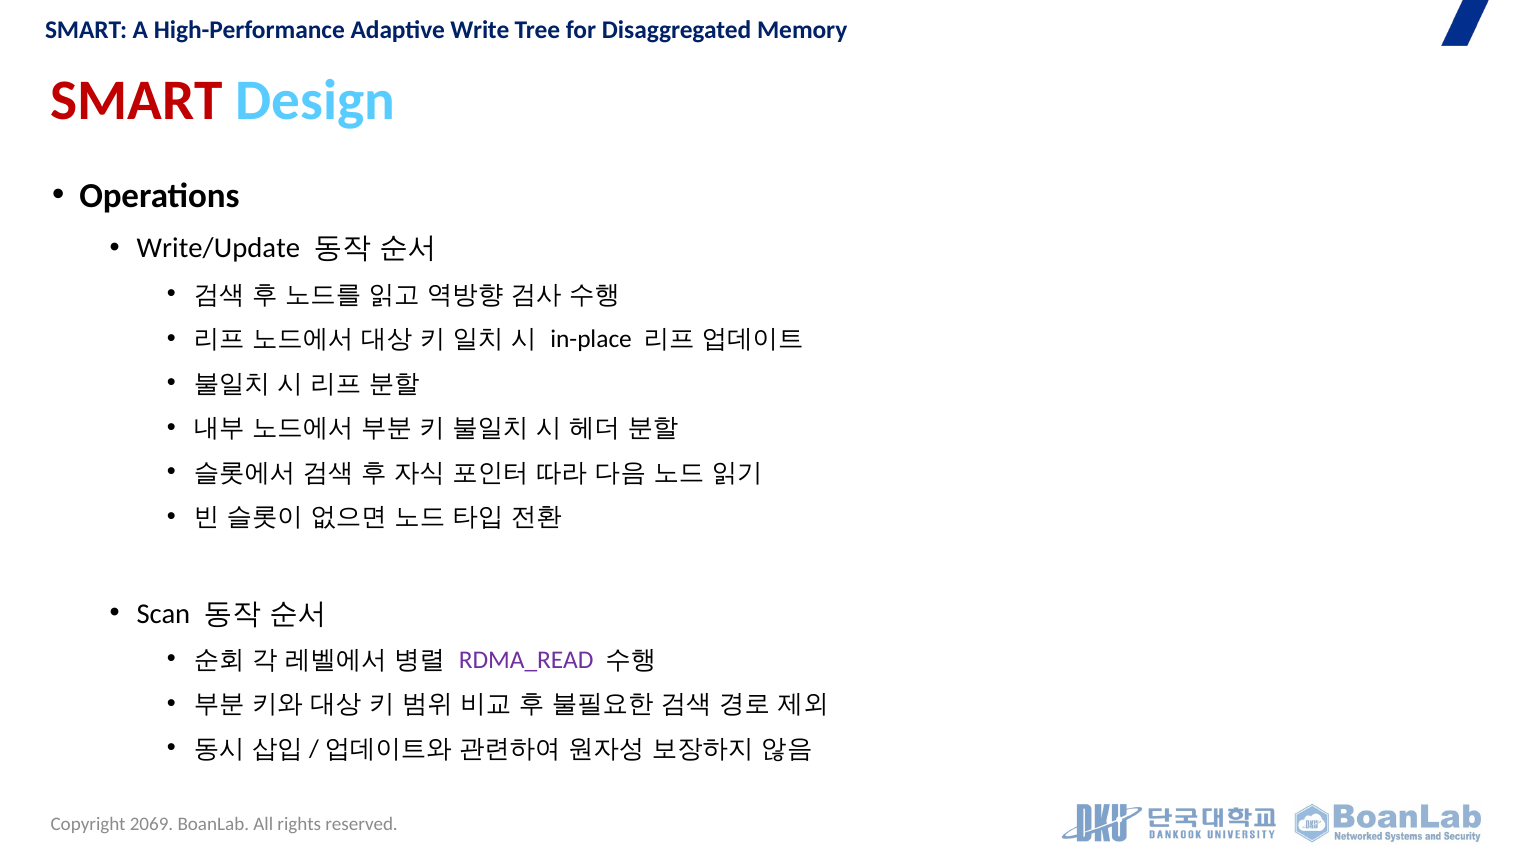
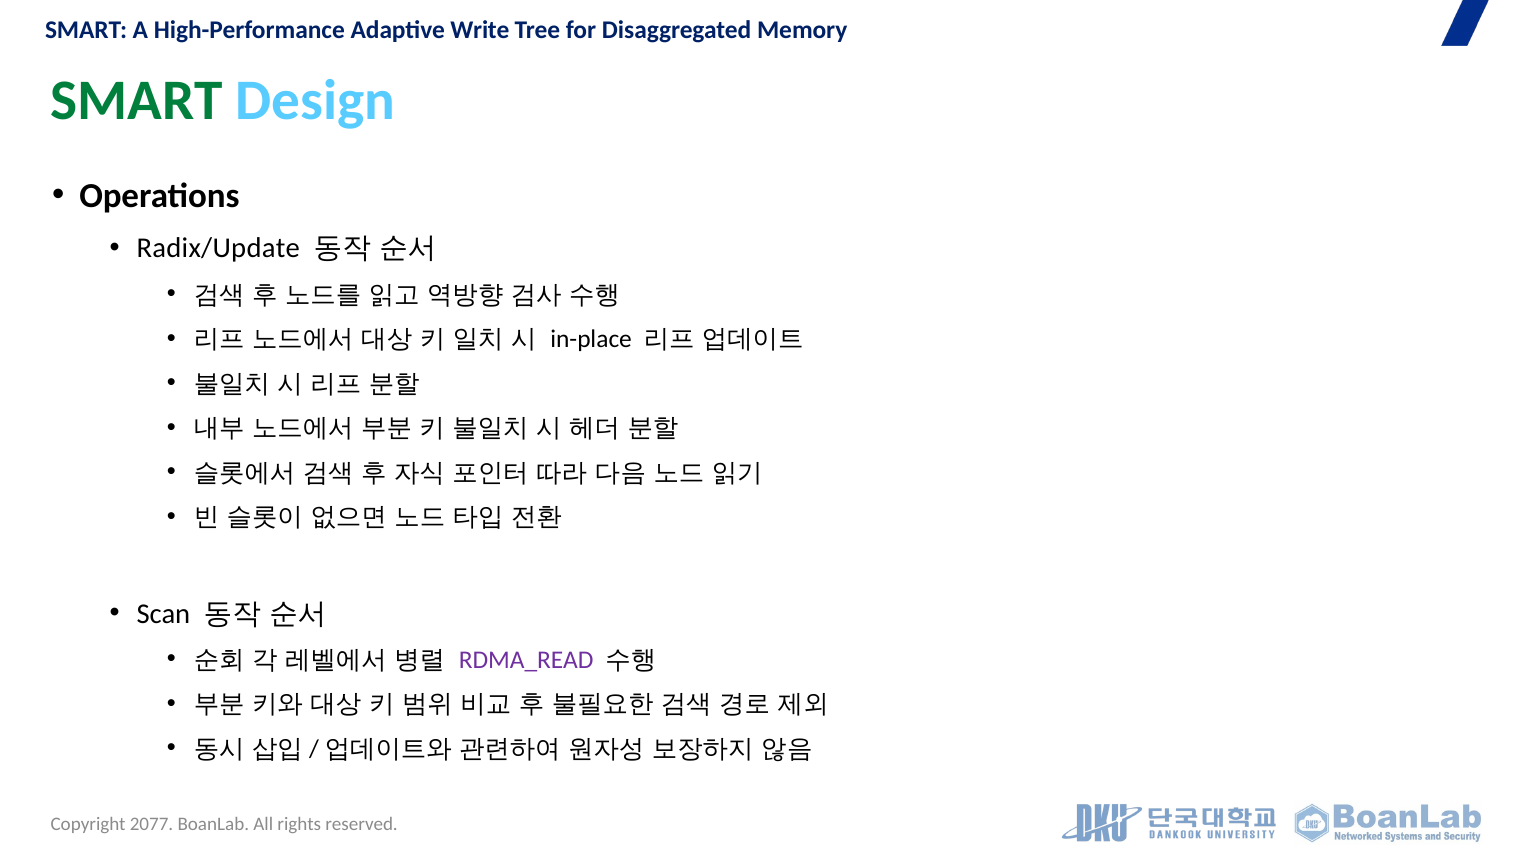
SMART at (137, 101) colour: red -> green
Write/Update: Write/Update -> Radix/Update
2069: 2069 -> 2077
